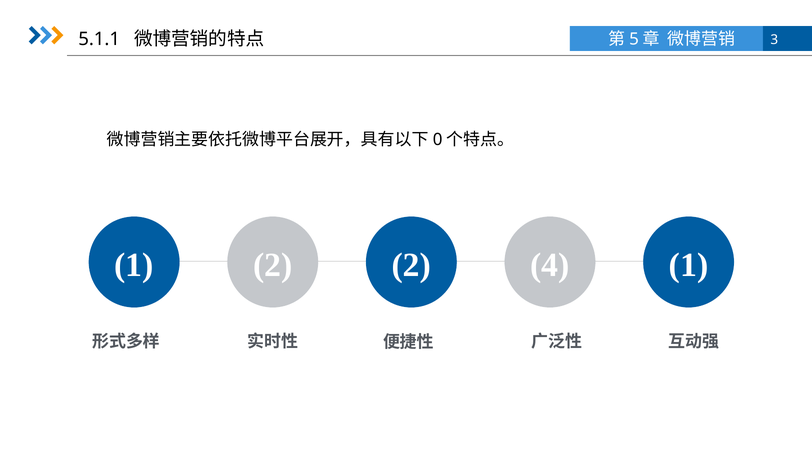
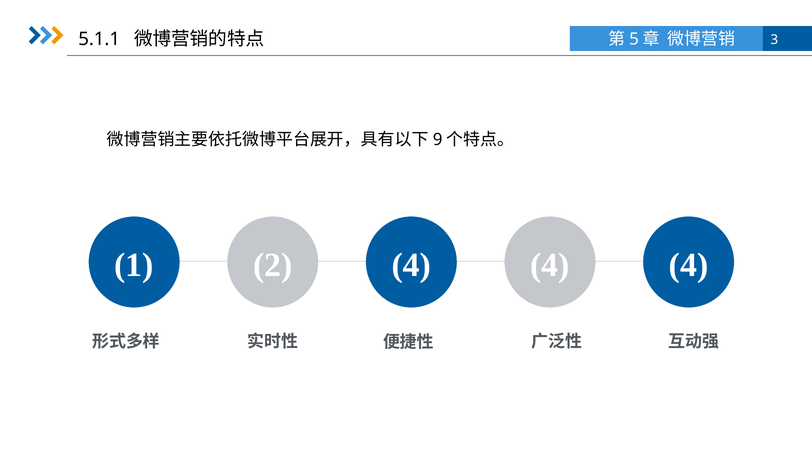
0: 0 -> 9
2 2: 2 -> 4
1 at (689, 265): 1 -> 4
